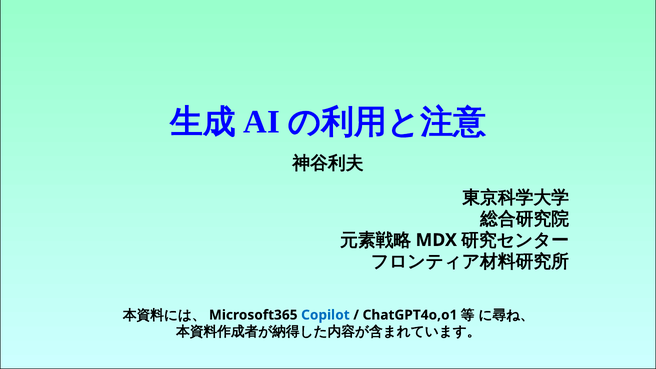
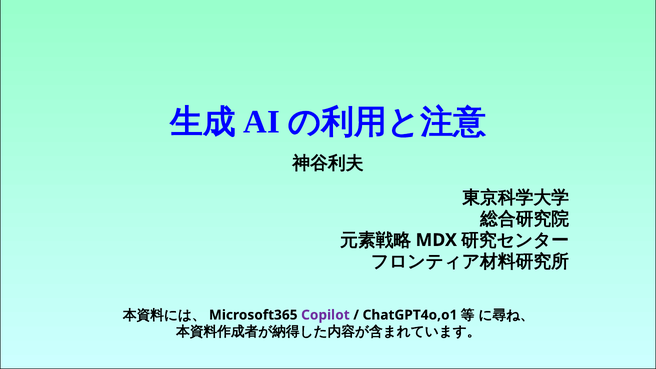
Copilot colour: blue -> purple
